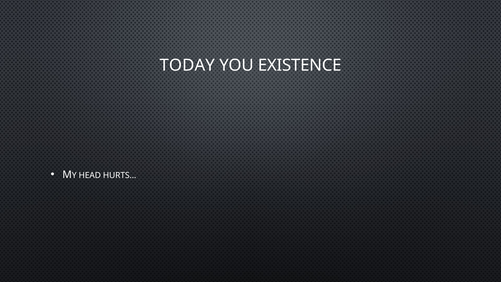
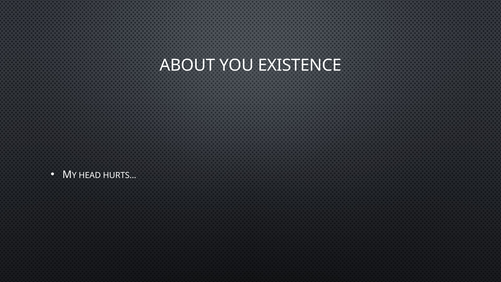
TODAY: TODAY -> ABOUT
